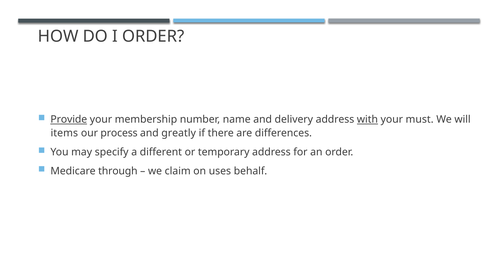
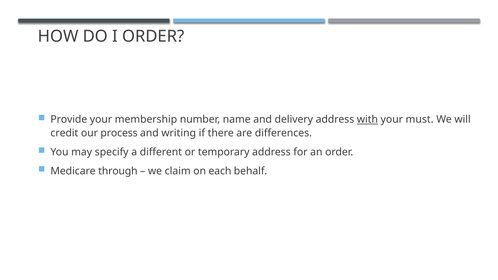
Provide underline: present -> none
items: items -> credit
greatly: greatly -> writing
uses: uses -> each
